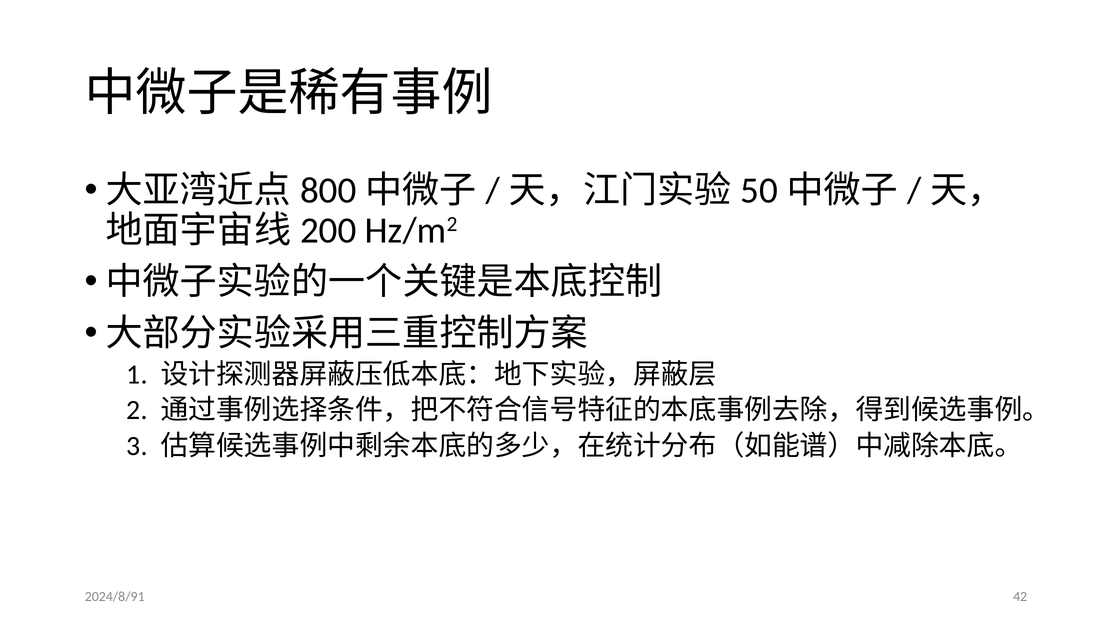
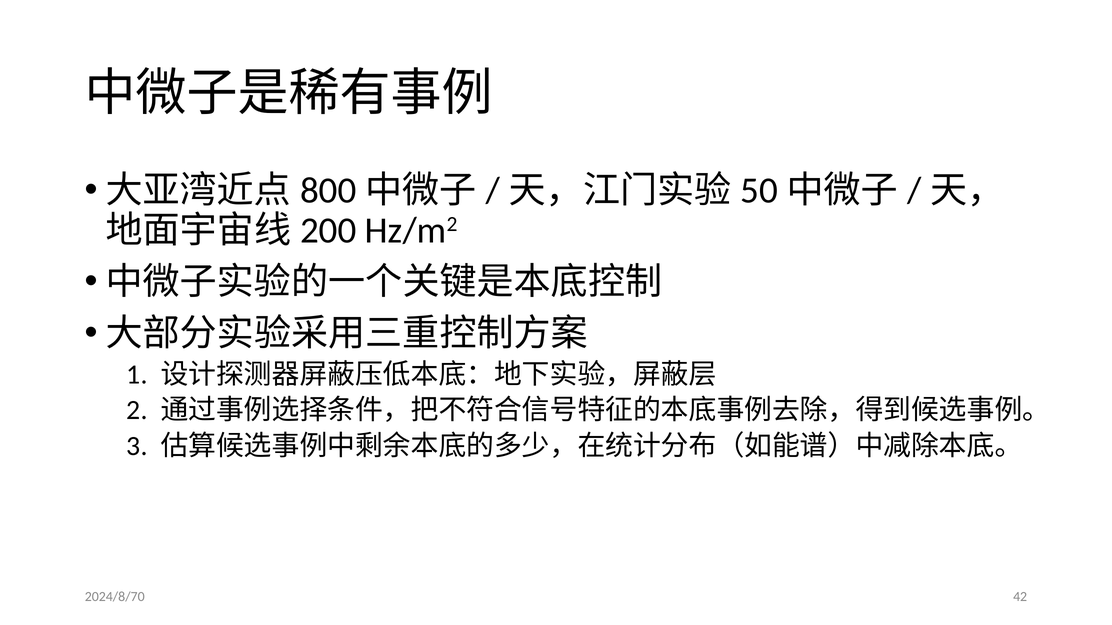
2024/8/91: 2024/8/91 -> 2024/8/70
